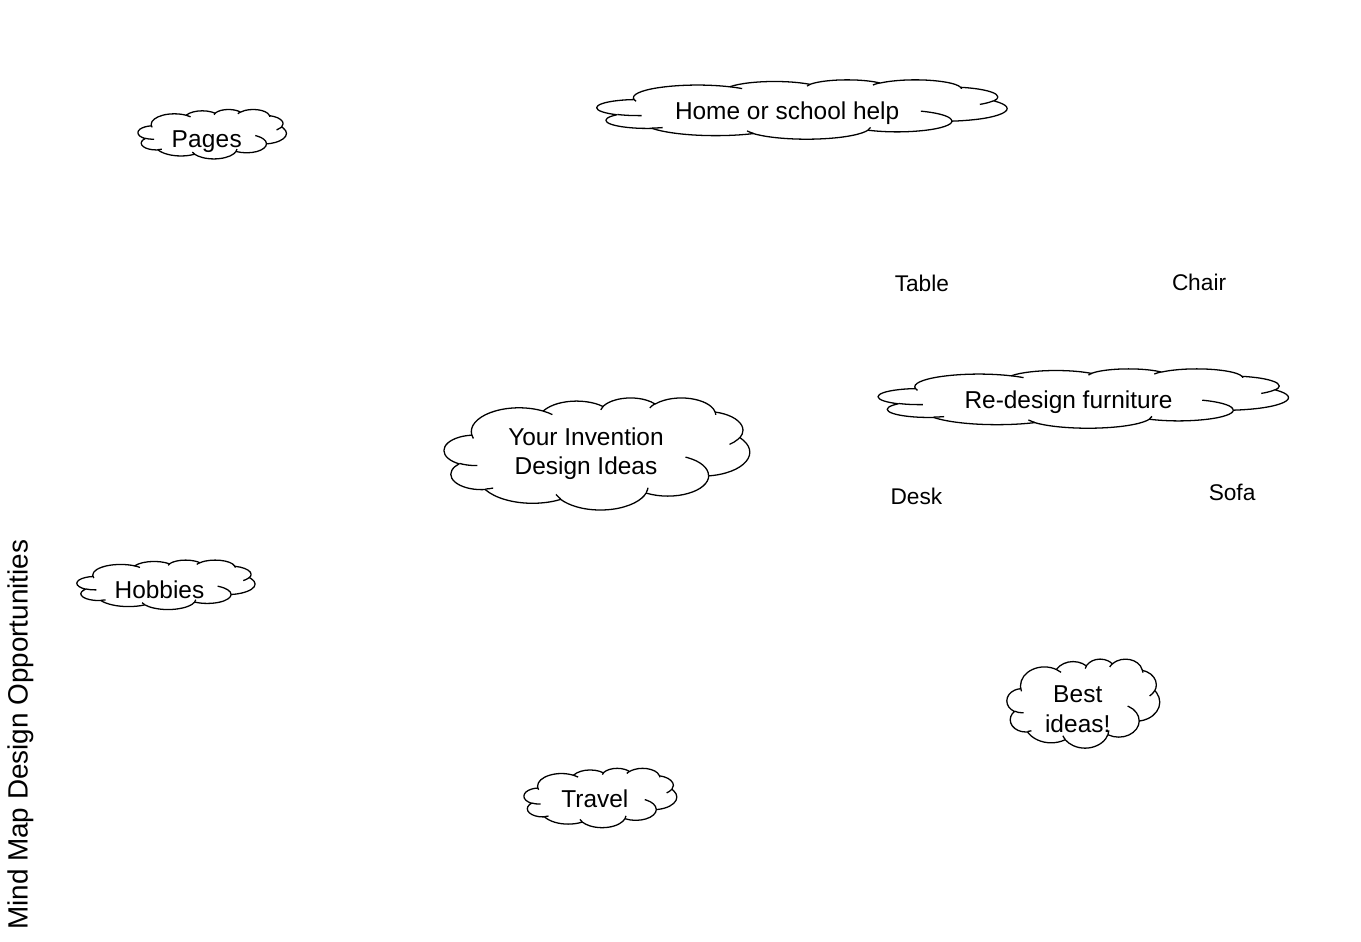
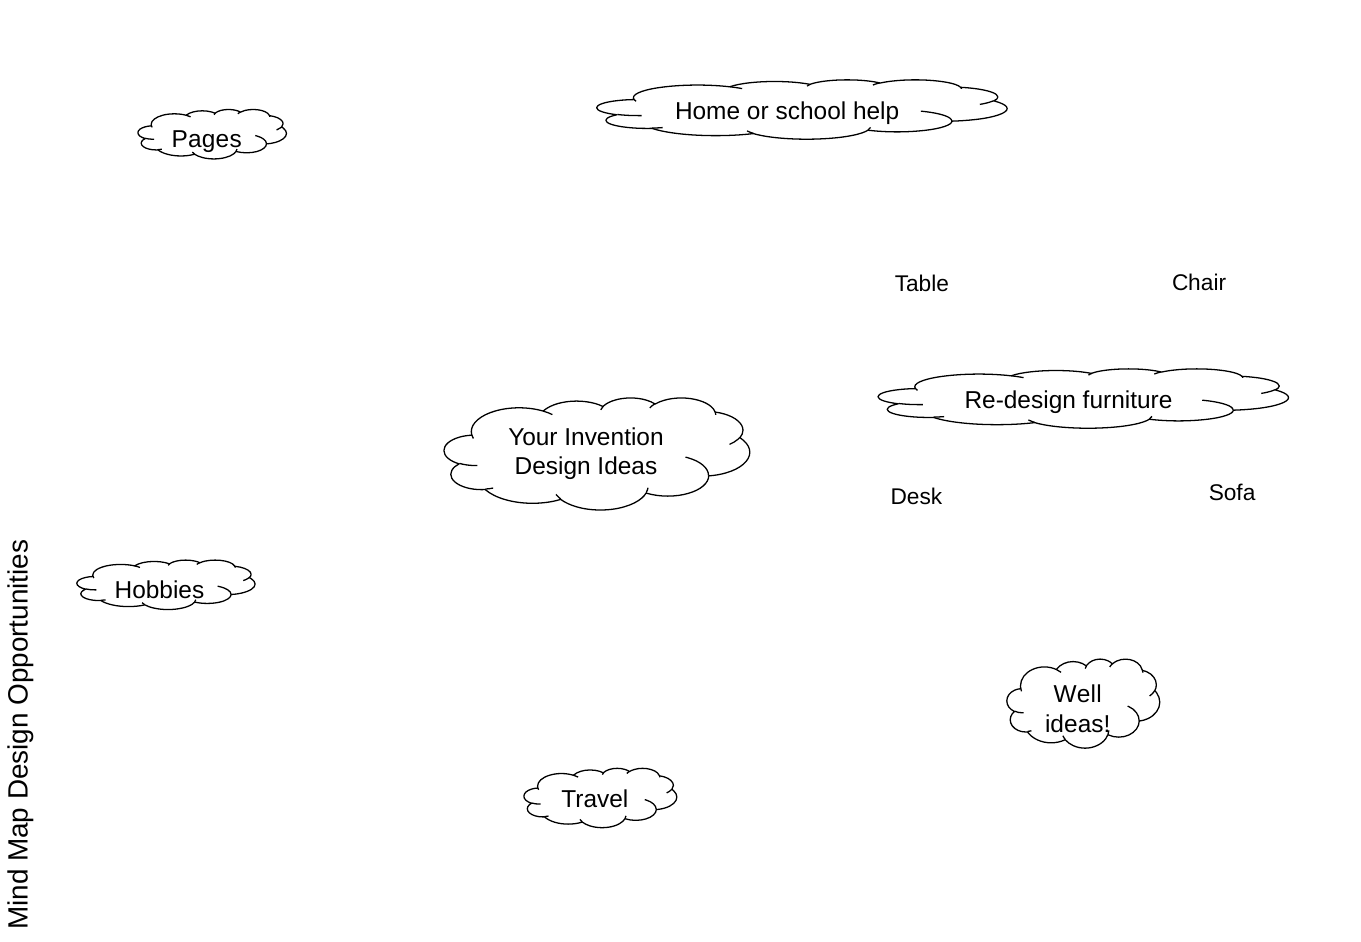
Best: Best -> Well
